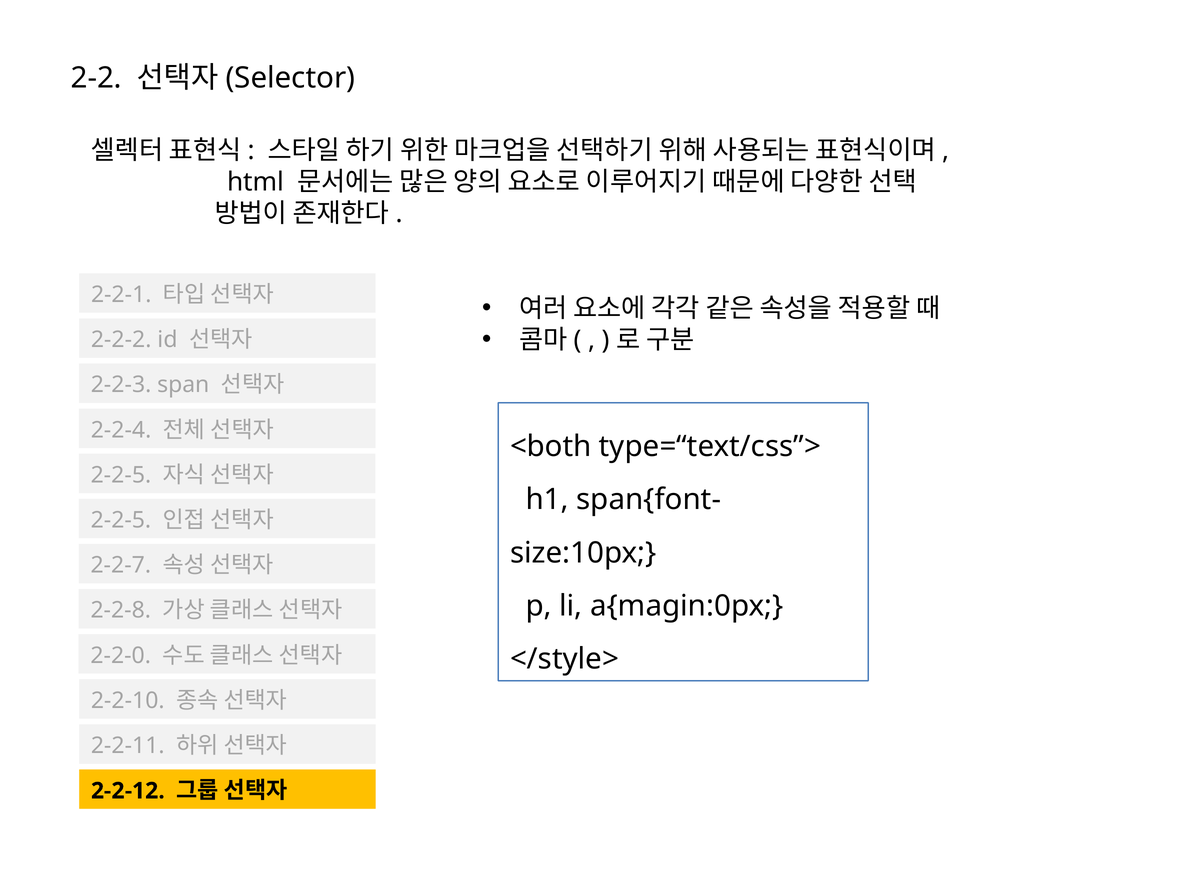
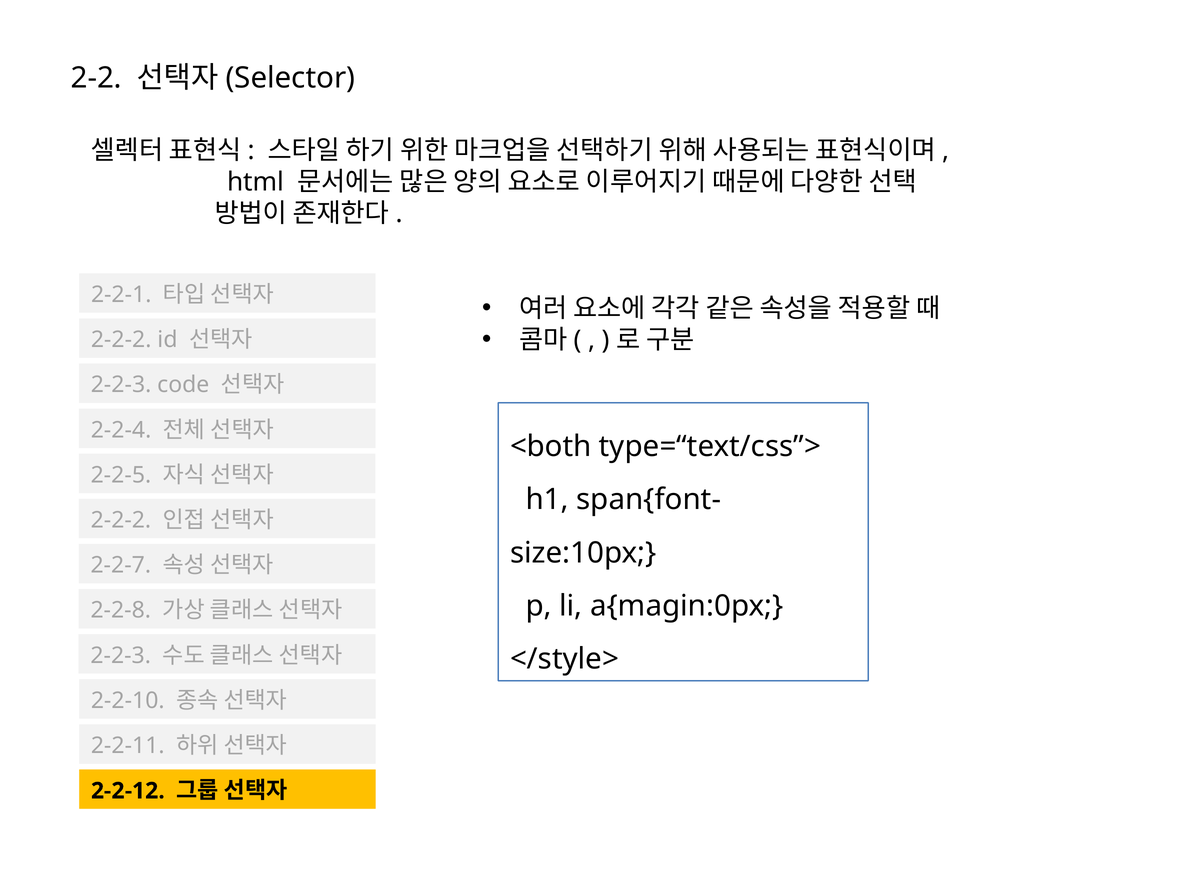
span: span -> code
2-2-5 at (121, 520): 2-2-5 -> 2-2-2
2-2-0 at (121, 656): 2-2-0 -> 2-2-3
